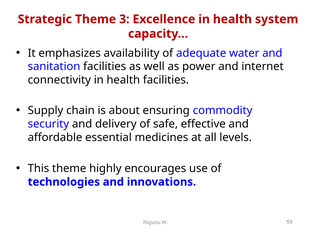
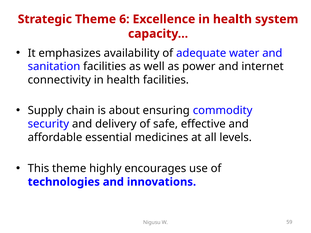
3: 3 -> 6
